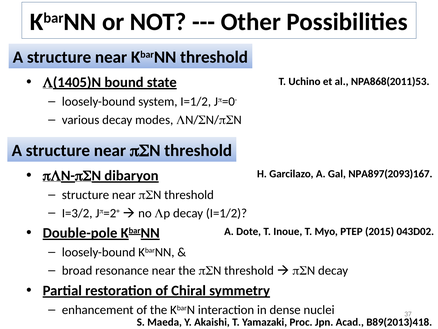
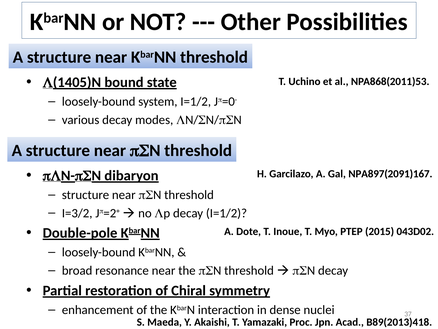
NPA897(2093)167: NPA897(2093)167 -> NPA897(2091)167
